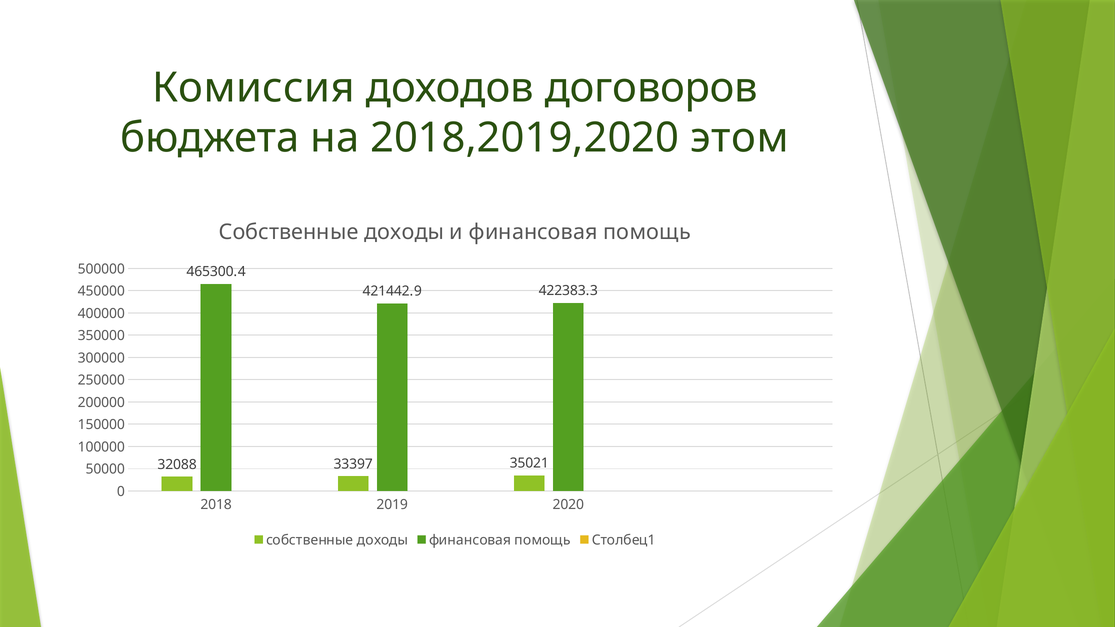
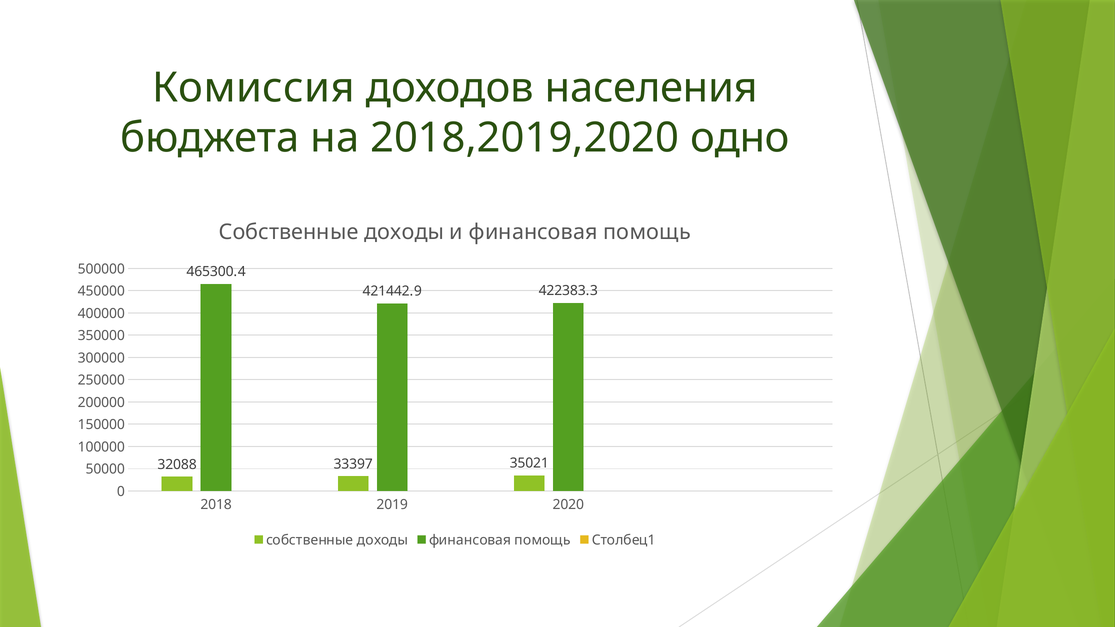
договоров: договоров -> населения
этом: этом -> одно
